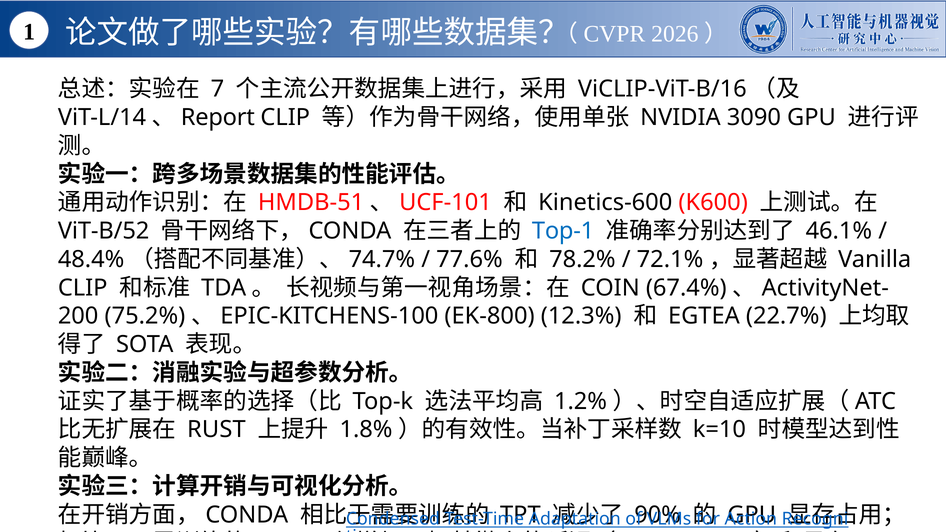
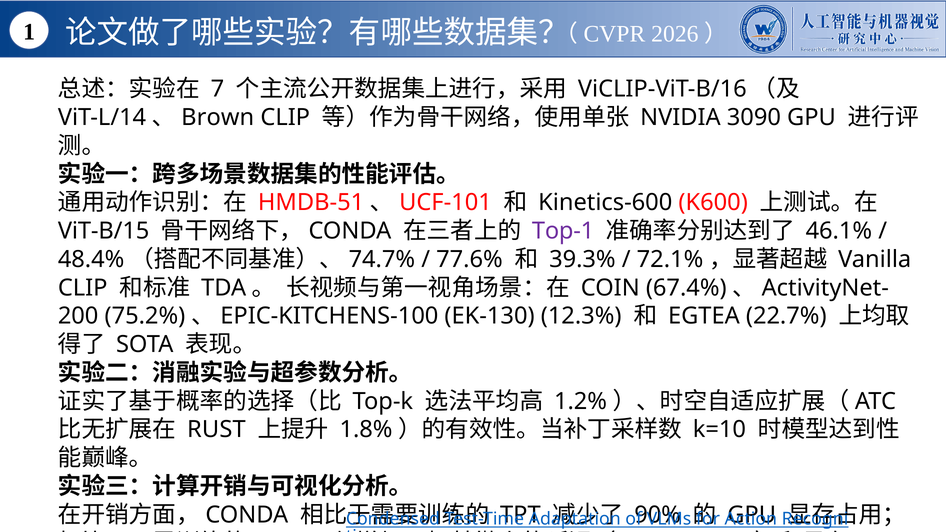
Report: Report -> Brown
ViT-B/52: ViT-B/52 -> ViT-B/15
Top-1 colour: blue -> purple
78.2%: 78.2% -> 39.3%
EK-800: EK-800 -> EK-130
